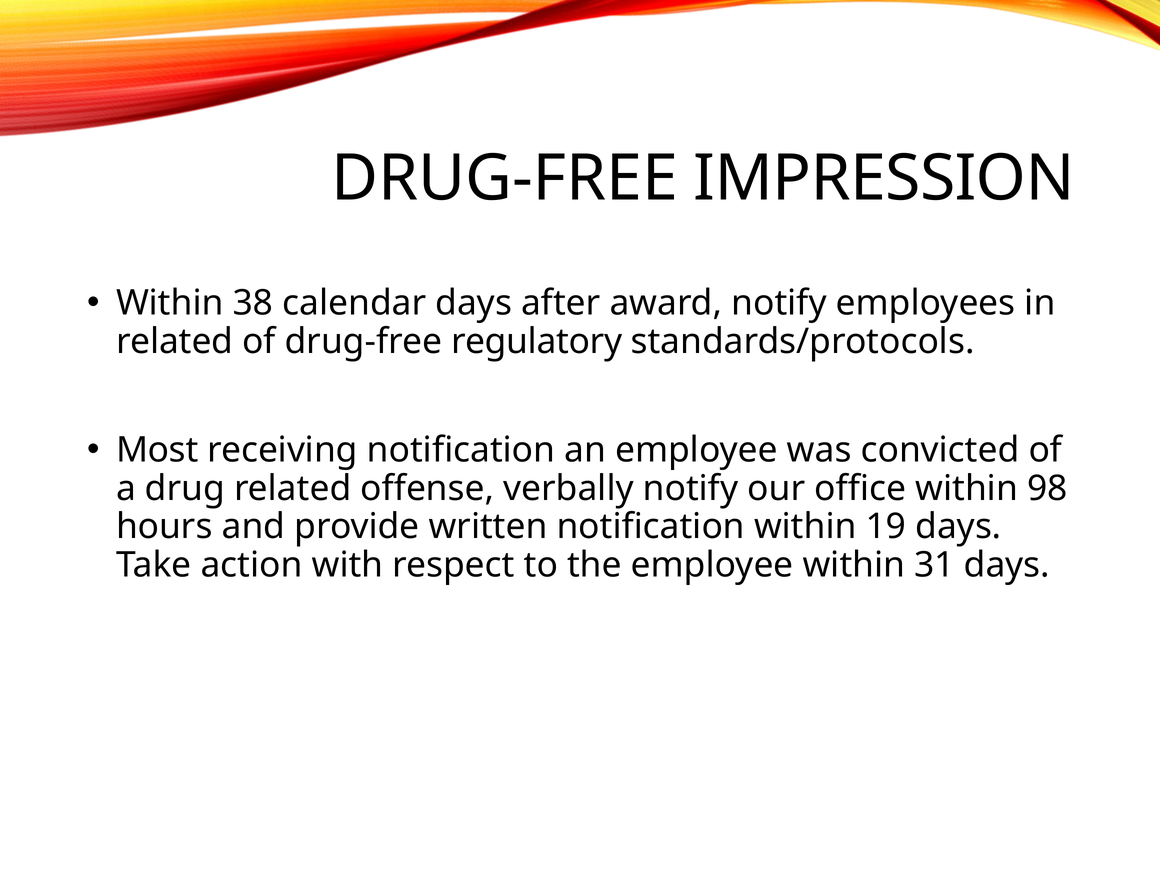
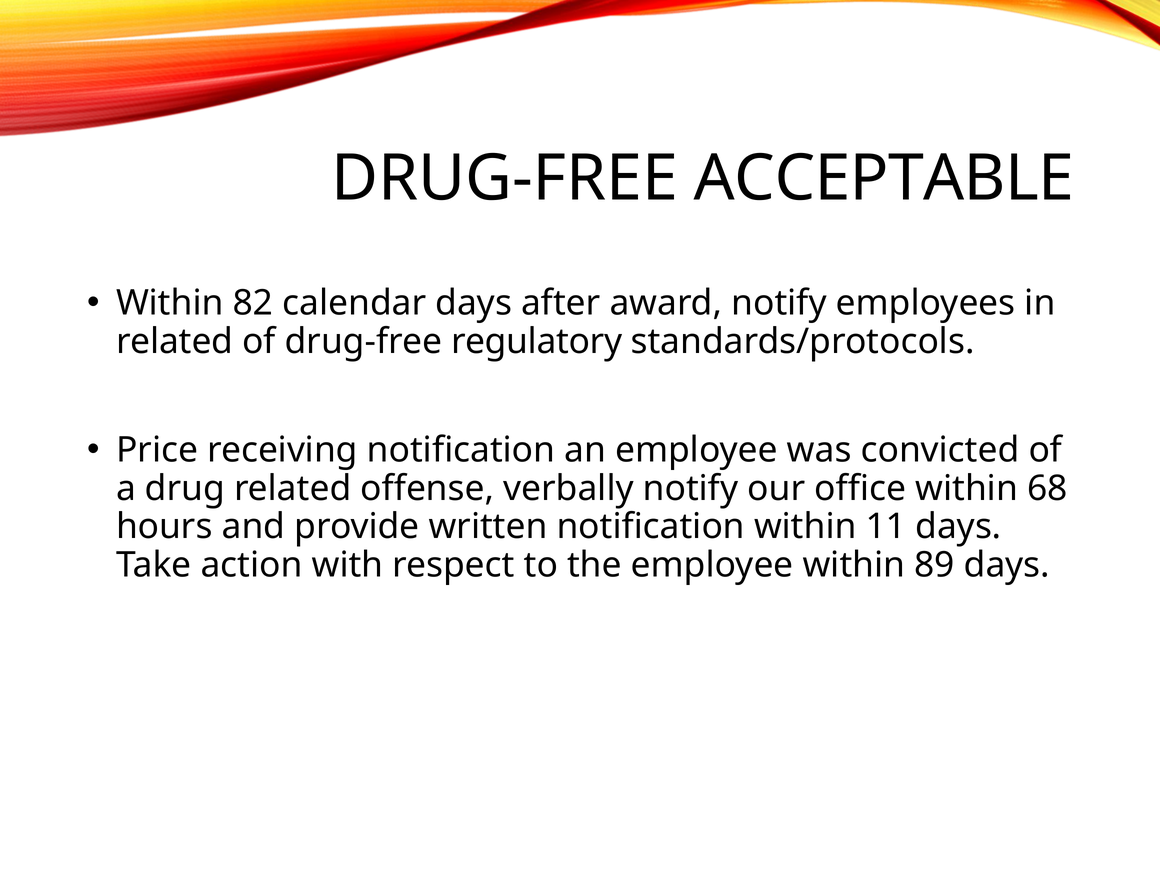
IMPRESSION: IMPRESSION -> ACCEPTABLE
38: 38 -> 82
Most: Most -> Price
98: 98 -> 68
19: 19 -> 11
31: 31 -> 89
